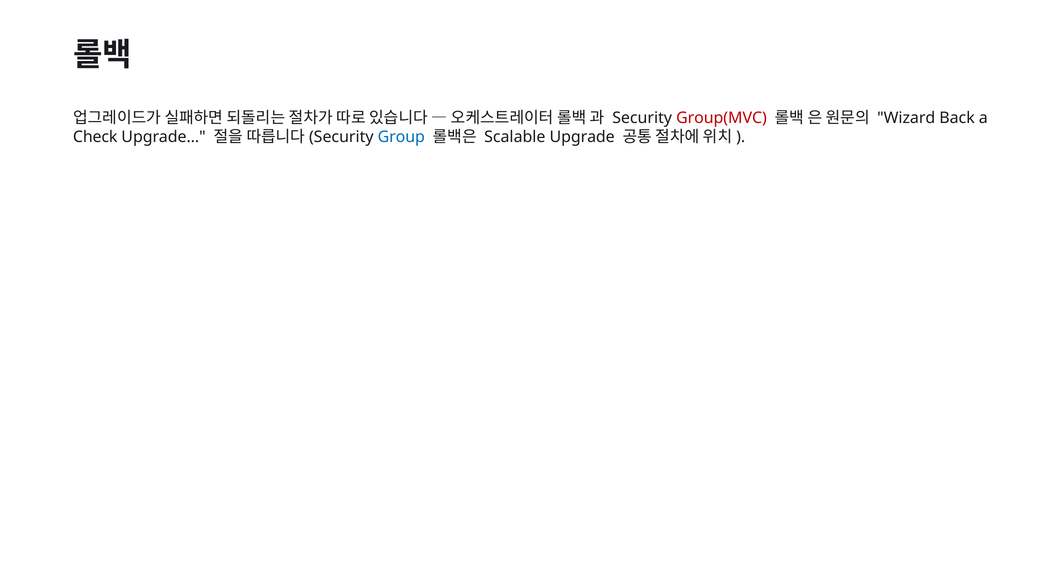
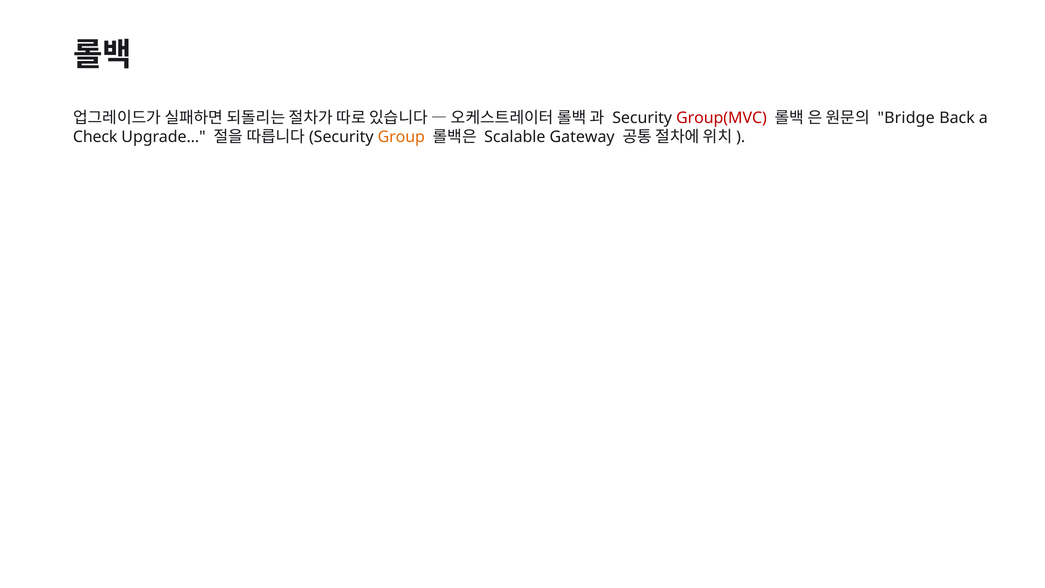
Wizard: Wizard -> Bridge
Group colour: blue -> orange
Upgrade: Upgrade -> Gateway
